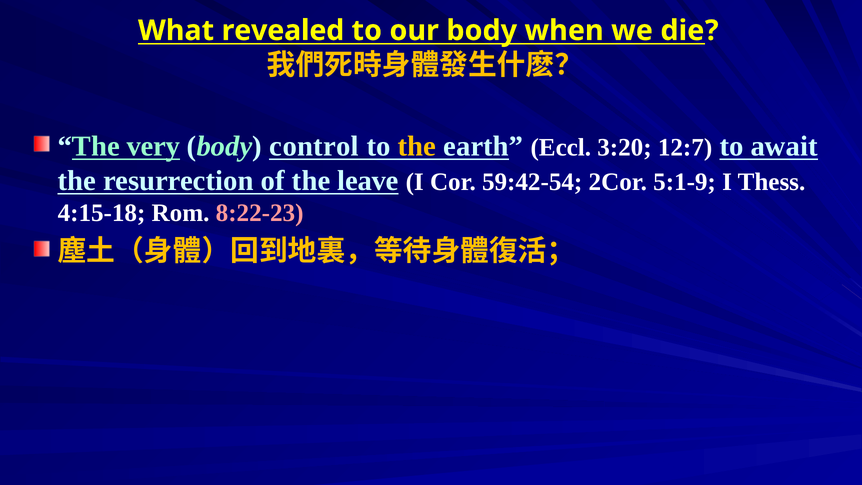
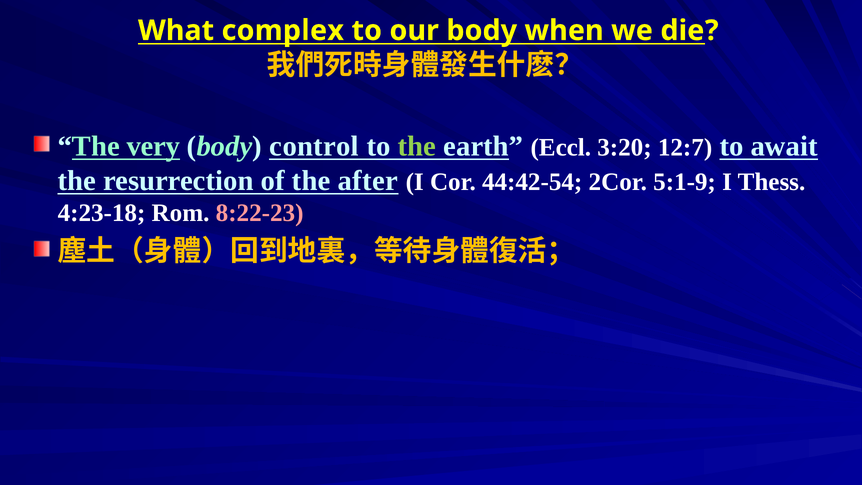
revealed: revealed -> complex
the at (417, 146) colour: yellow -> light green
leave: leave -> after
59:42-54: 59:42-54 -> 44:42-54
4:15-18: 4:15-18 -> 4:23-18
